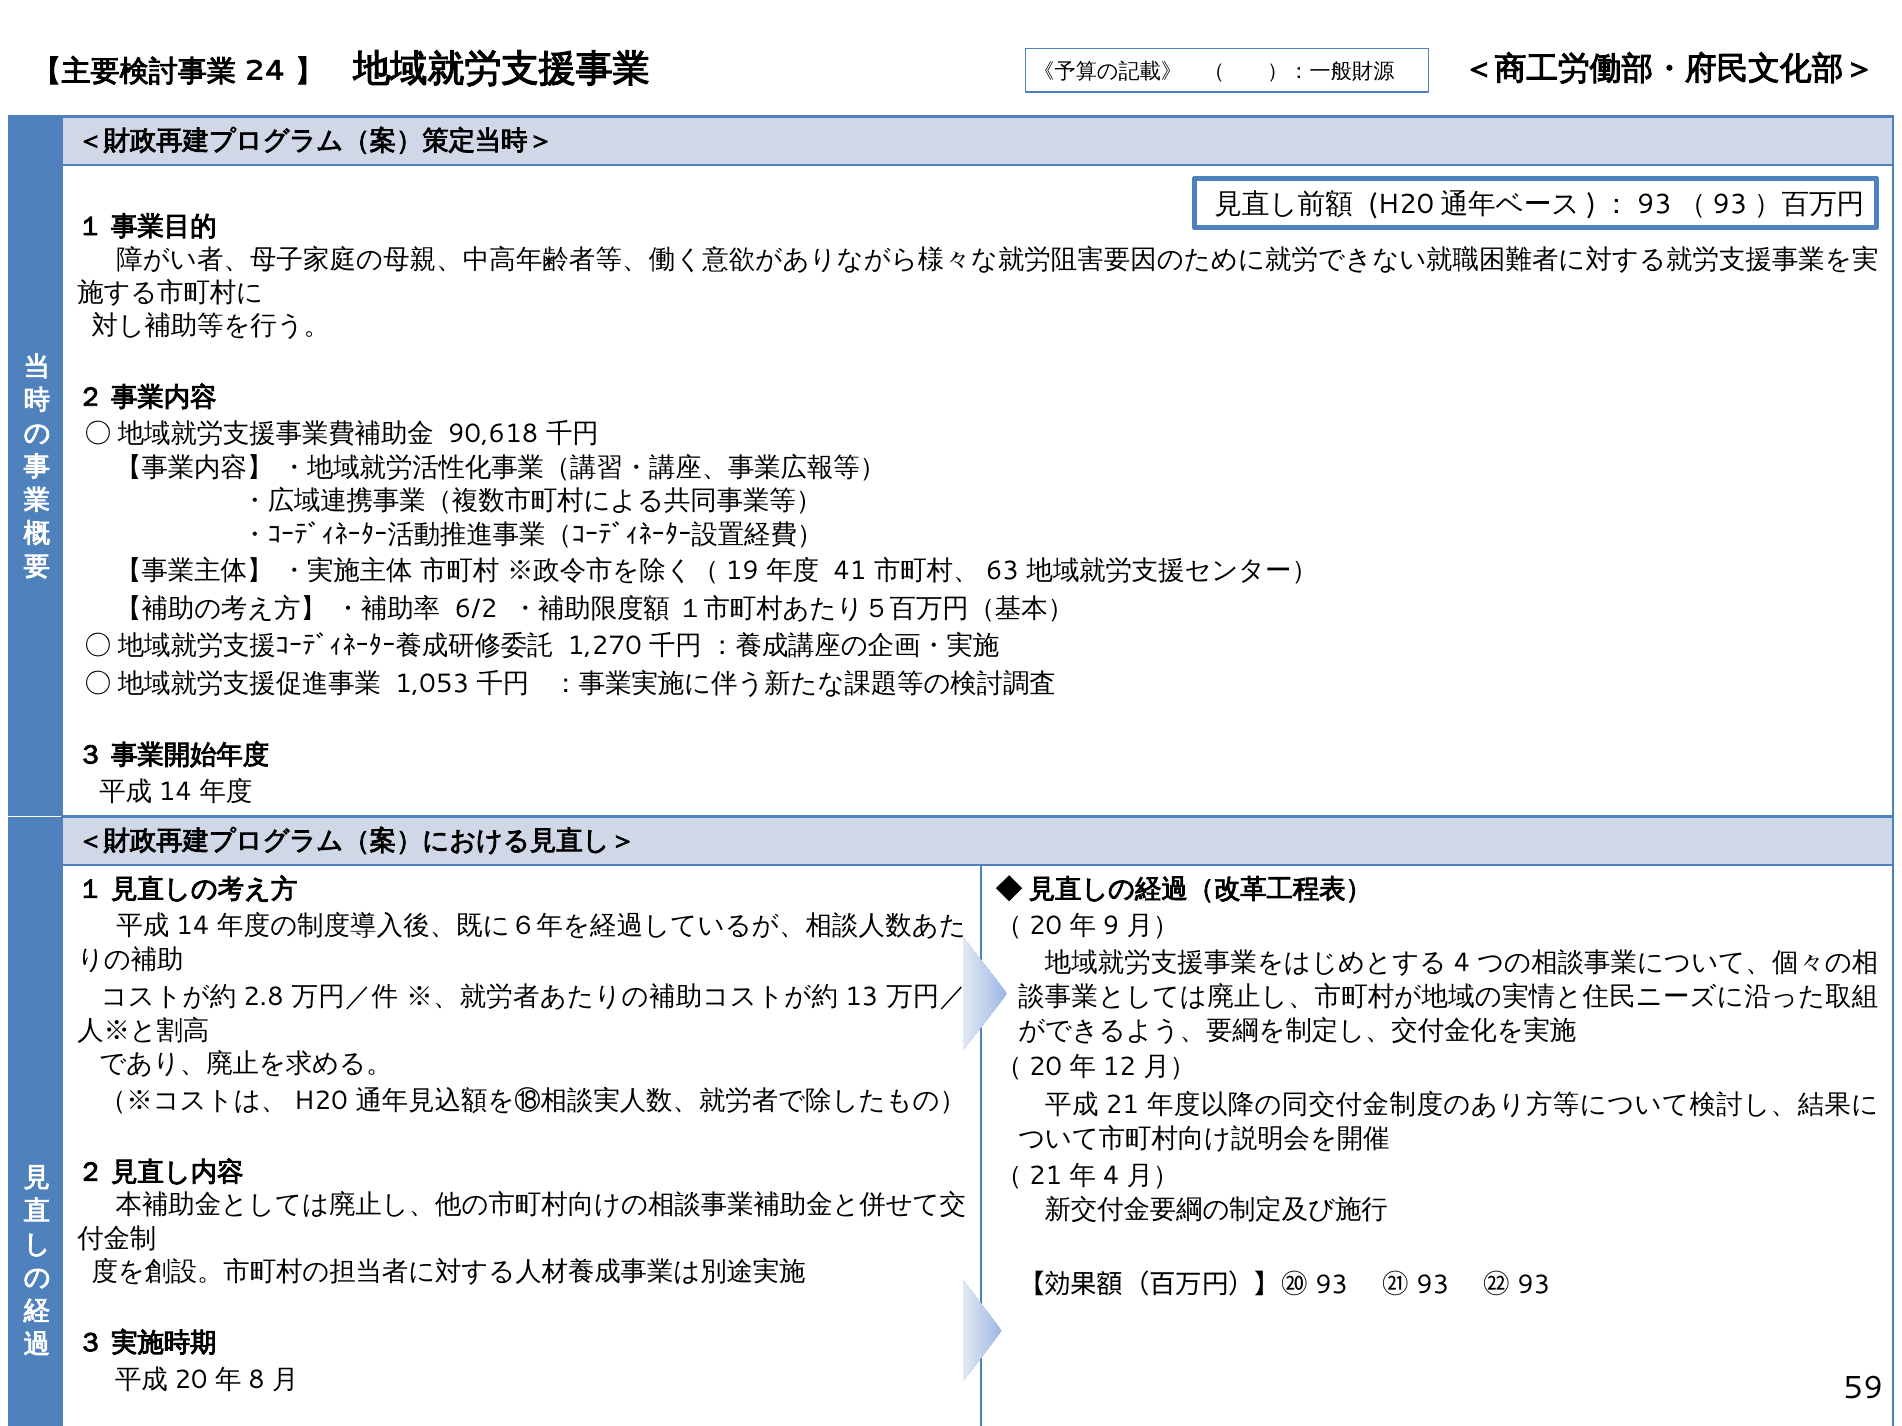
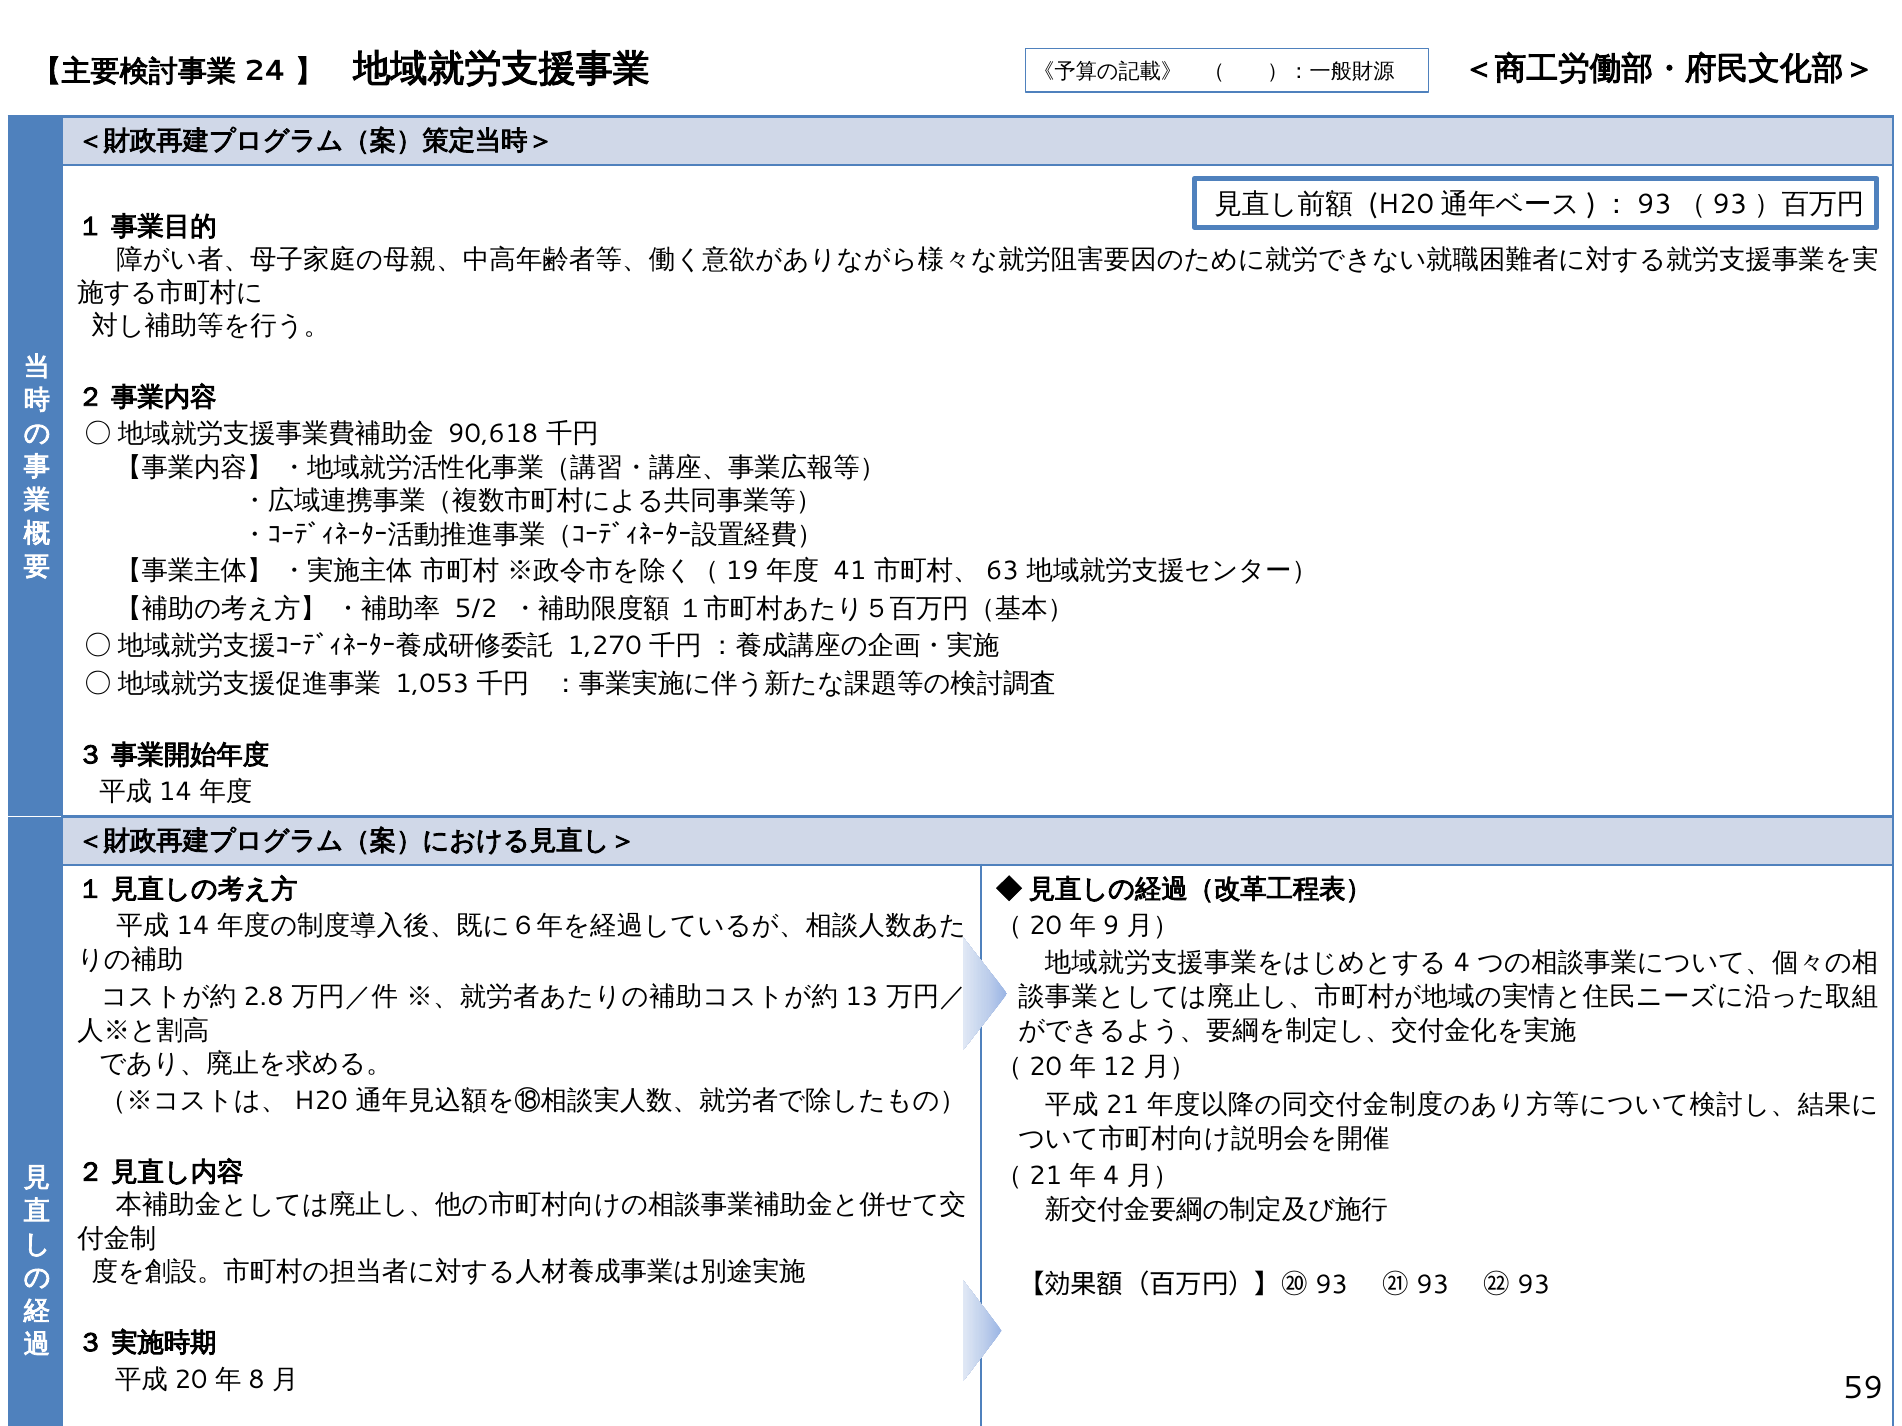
6/2: 6/2 -> 5/2
